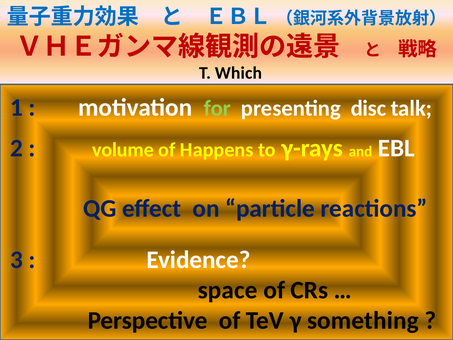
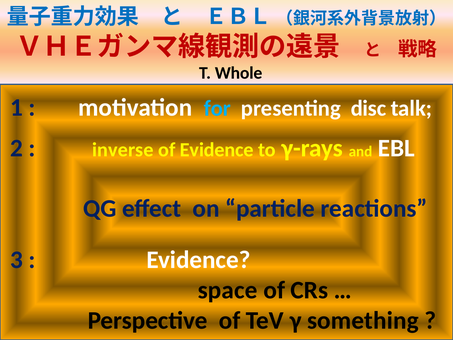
Which: Which -> Whole
for colour: light green -> light blue
volume: volume -> inverse
of Happens: Happens -> Evidence
